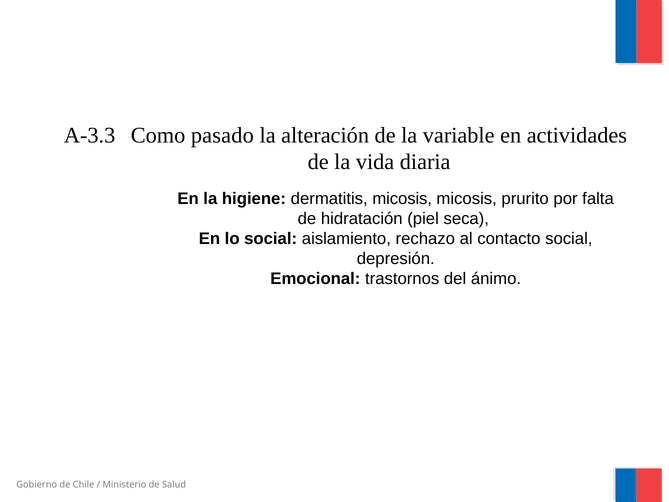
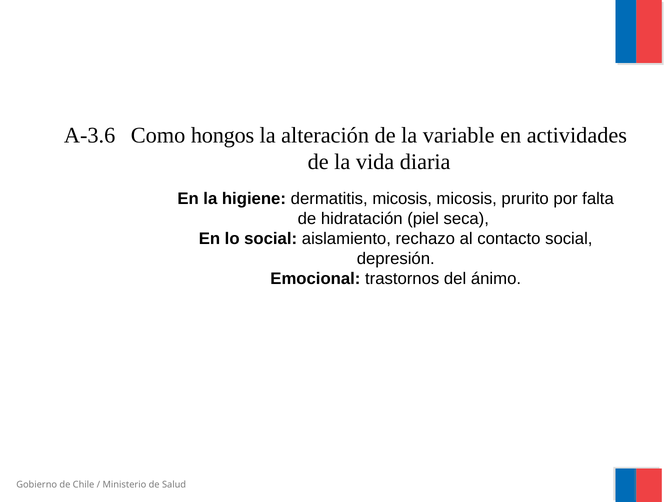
A-3.3: A-3.3 -> A-3.6
pasado: pasado -> hongos
